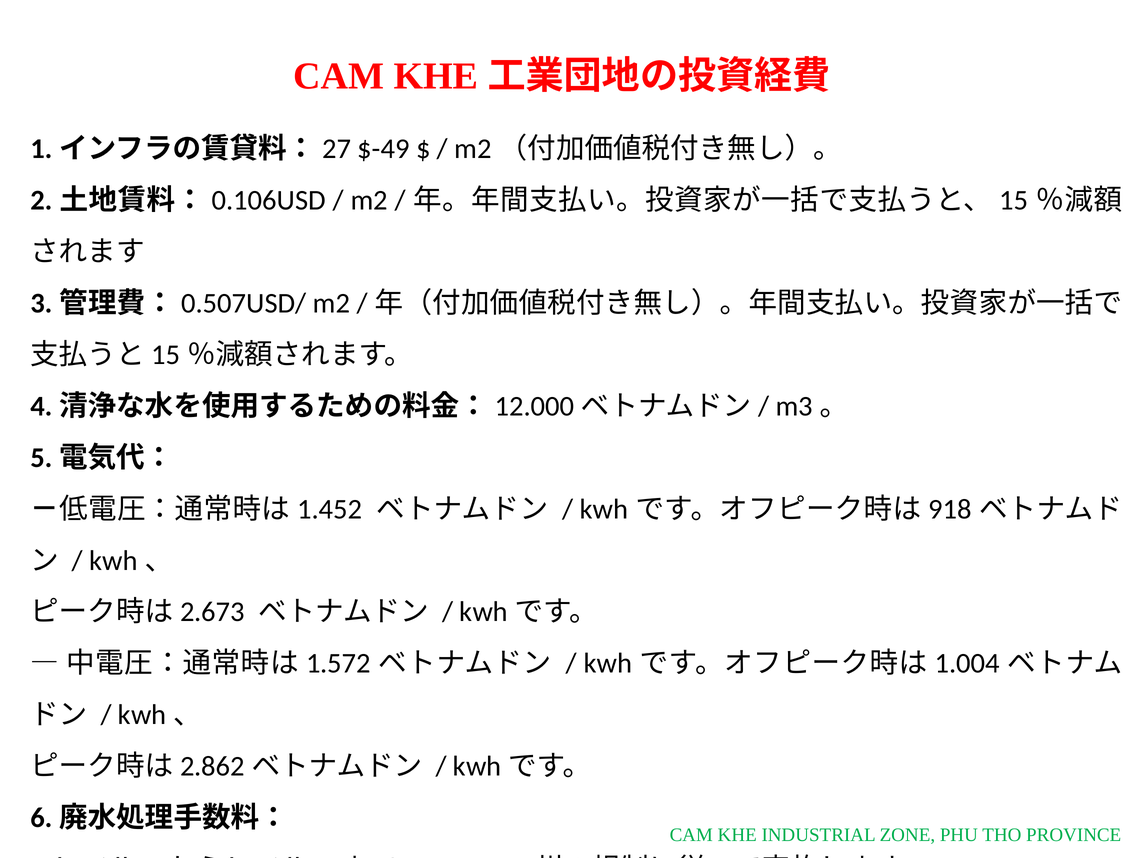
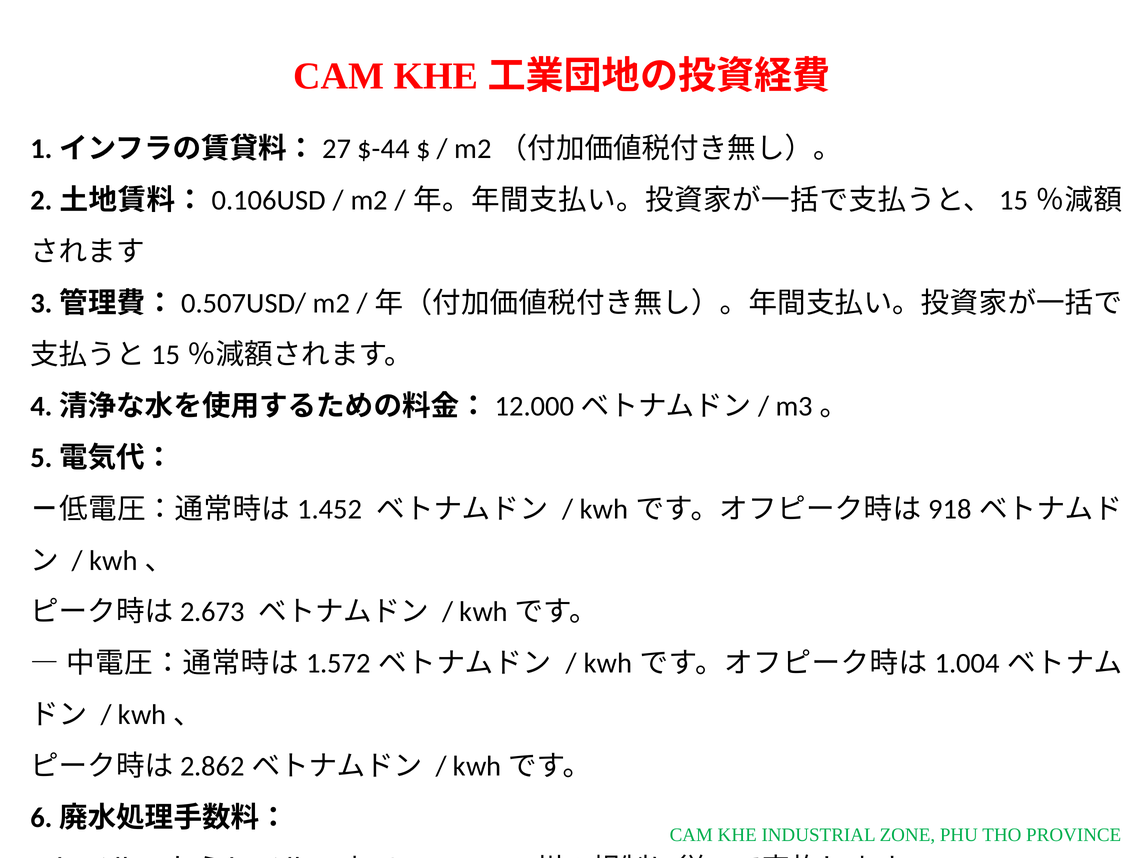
$-49: $-49 -> $-44
